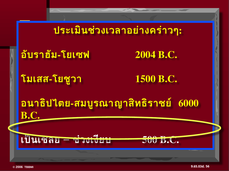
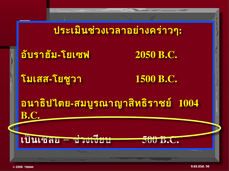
2004: 2004 -> 2050
6000: 6000 -> 1004
